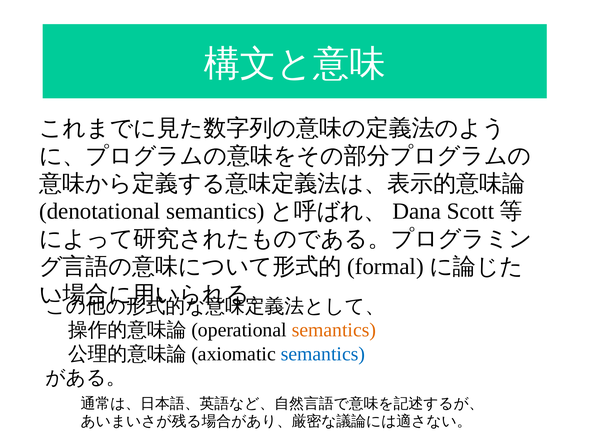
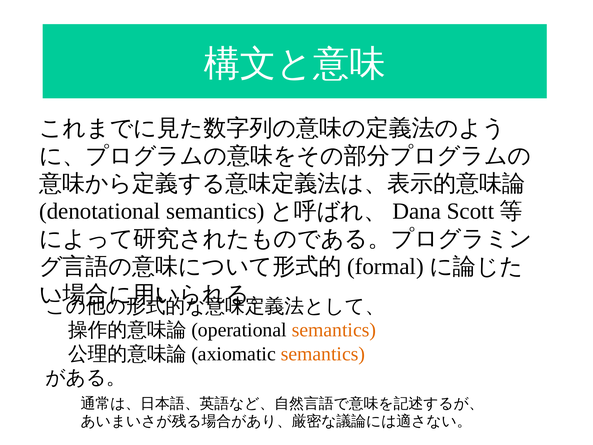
semantics at (323, 354) colour: blue -> orange
